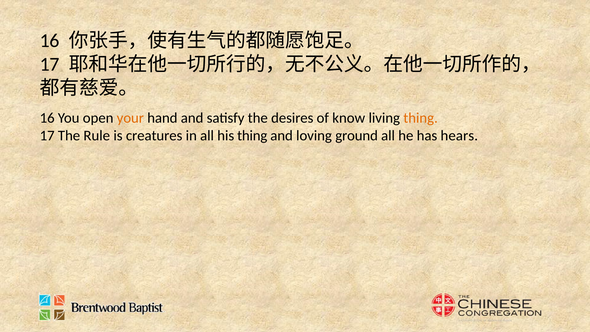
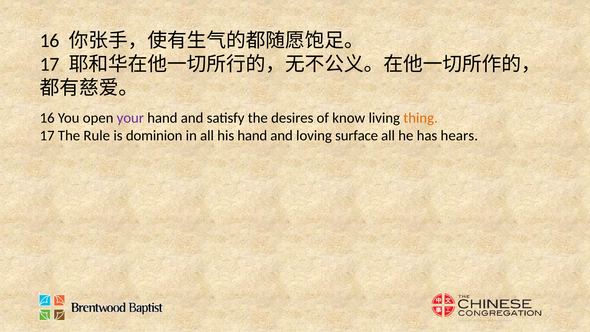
your colour: orange -> purple
creatures: creatures -> dominion
his thing: thing -> hand
ground: ground -> surface
